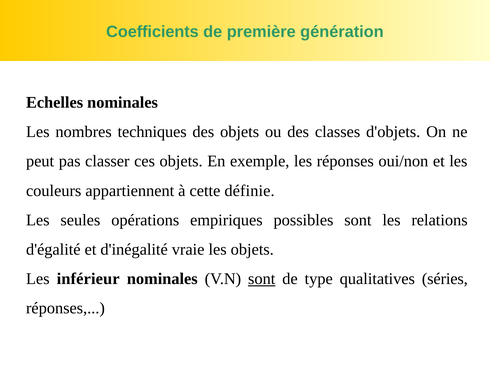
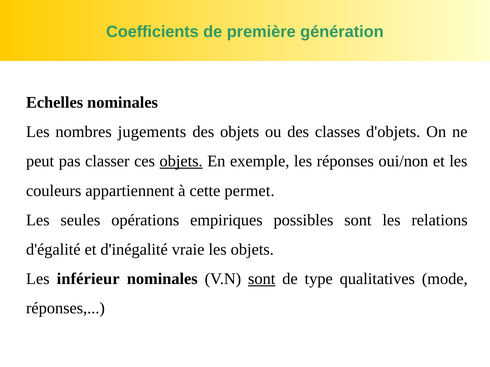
techniques: techniques -> jugements
objets at (181, 161) underline: none -> present
définie: définie -> permet
séries: séries -> mode
